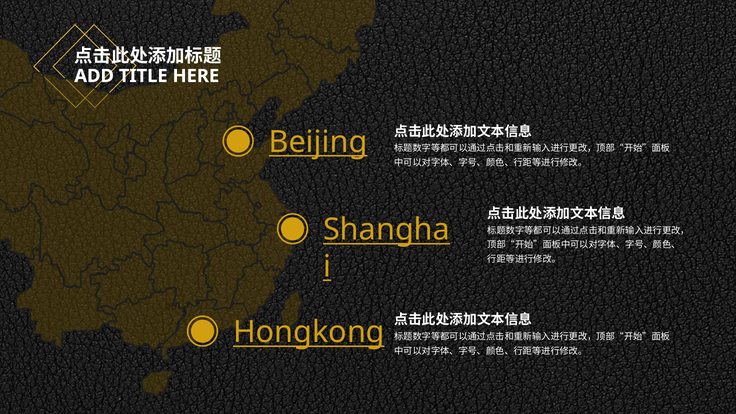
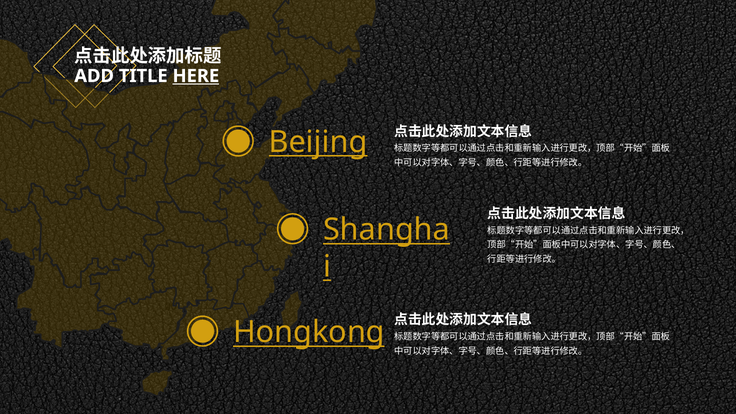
HERE underline: none -> present
